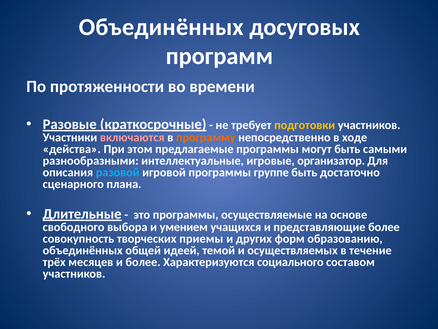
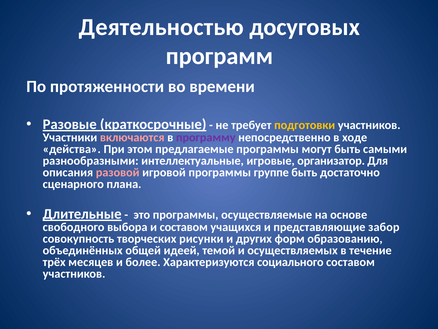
Объединённых at (161, 27): Объединённых -> Деятельностью
программу colour: orange -> purple
разовой colour: light blue -> pink
и умением: умением -> составом
представляющие более: более -> забор
приемы: приемы -> рисунки
